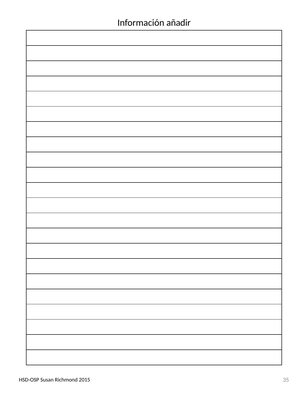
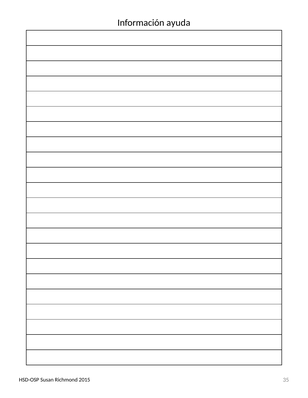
añadir: añadir -> ayuda
